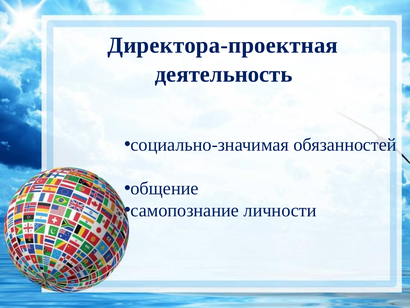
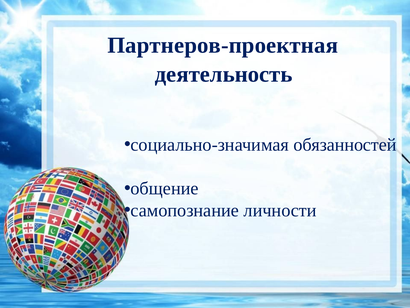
Директора-проектная: Директора-проектная -> Партнеров-проектная
